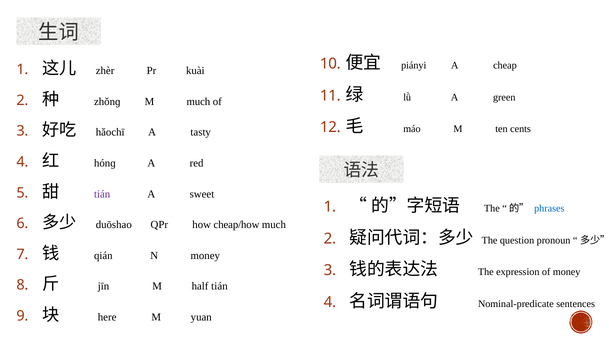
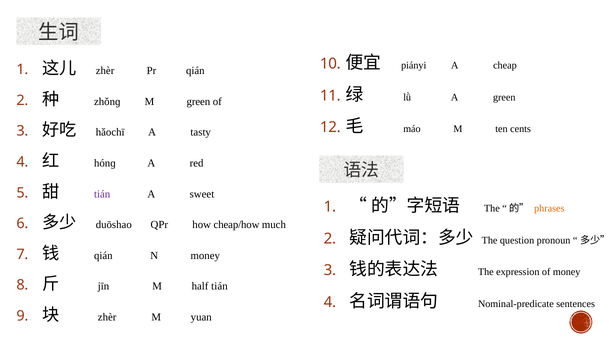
kuài at (195, 71): kuài -> qián
M much: much -> green
phrases colour: blue -> orange
here at (107, 318): here -> zhèr
